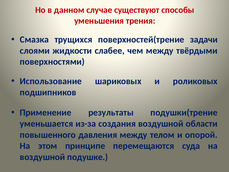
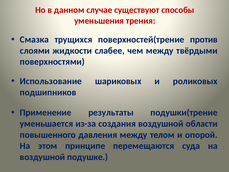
задачи: задачи -> против
